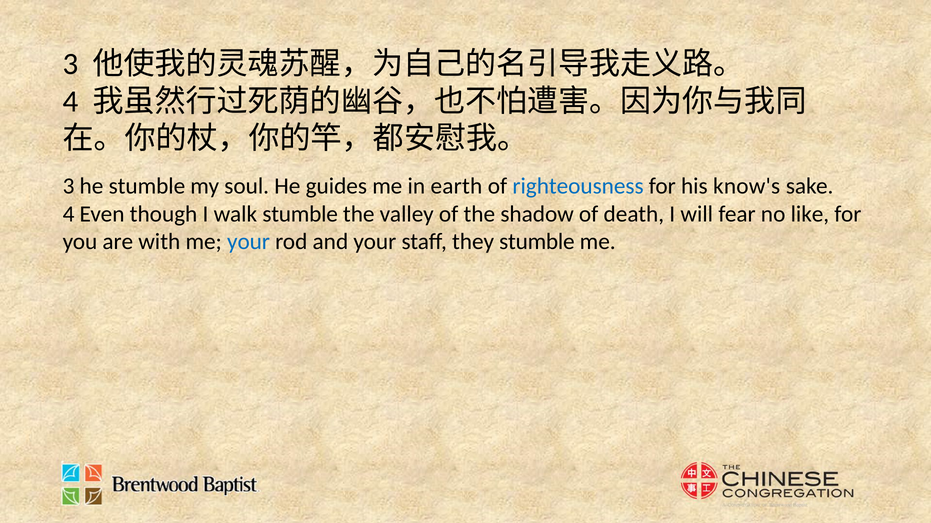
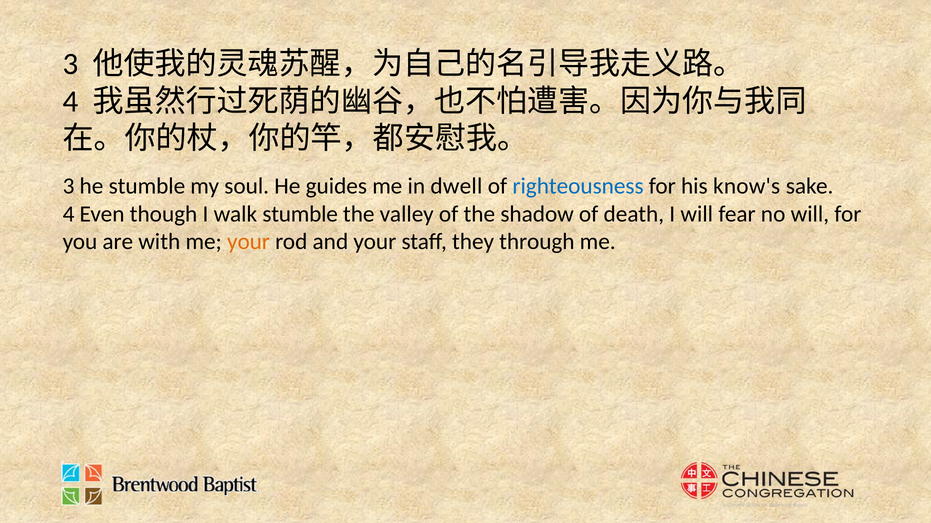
earth: earth -> dwell
no like: like -> will
your at (249, 242) colour: blue -> orange
they stumble: stumble -> through
